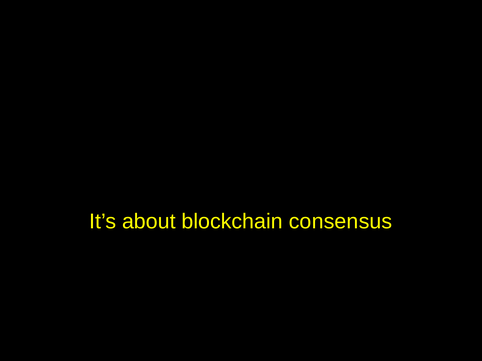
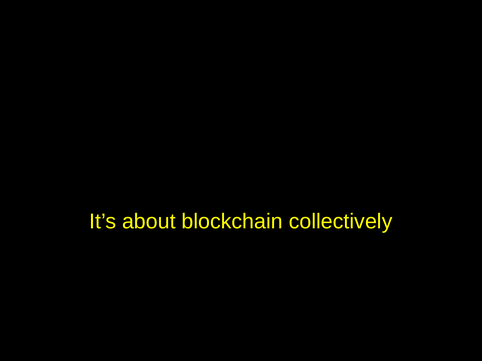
consensus: consensus -> collectively
